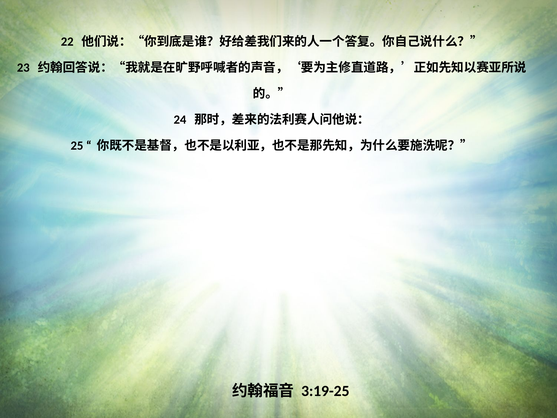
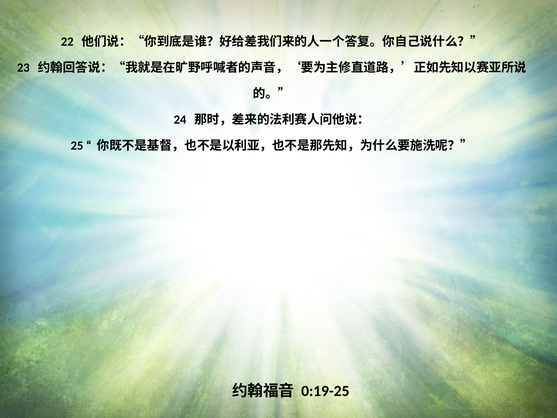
3:19-25: 3:19-25 -> 0:19-25
